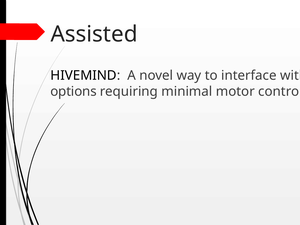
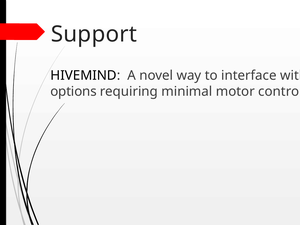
Assisted: Assisted -> Support
